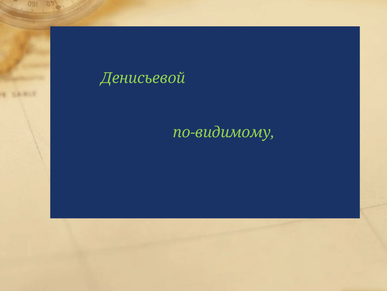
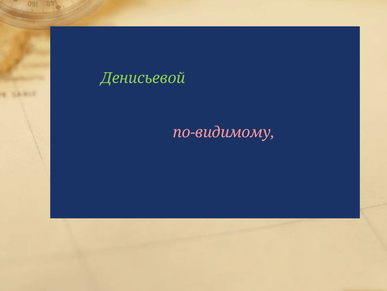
по-видимому colour: light green -> pink
